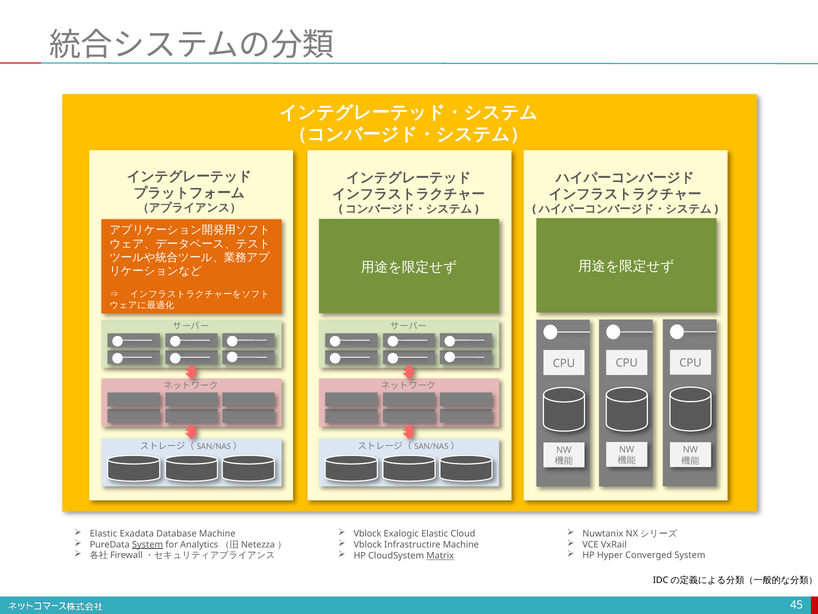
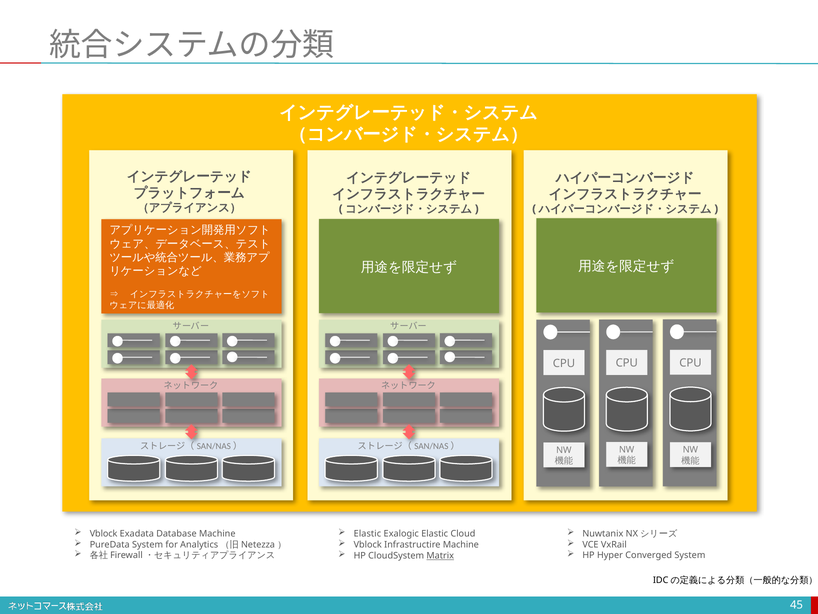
Elastic at (104, 533): Elastic -> Vblock
Vblock at (368, 533): Vblock -> Elastic
System at (148, 544) underline: present -> none
